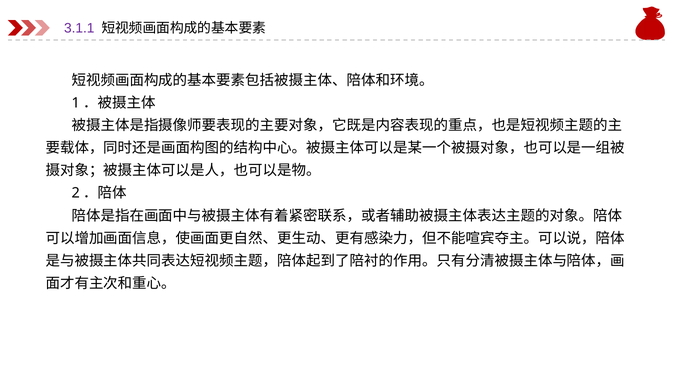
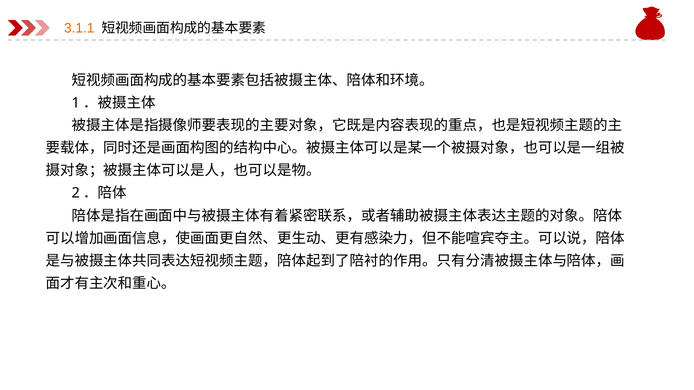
3.1.1 colour: purple -> orange
